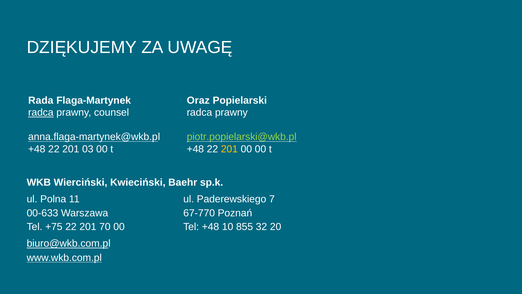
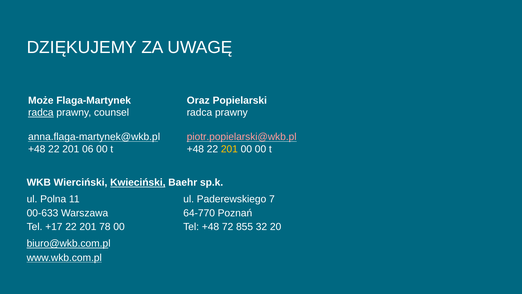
Rada: Rada -> Może
piotr.popielarski@wkb.pl colour: light green -> pink
03: 03 -> 06
Kwieciński underline: none -> present
67-770: 67-770 -> 64-770
+75: +75 -> +17
70: 70 -> 78
10: 10 -> 72
